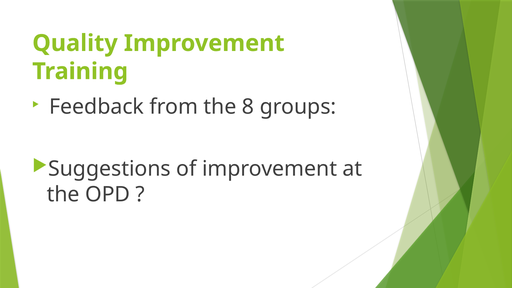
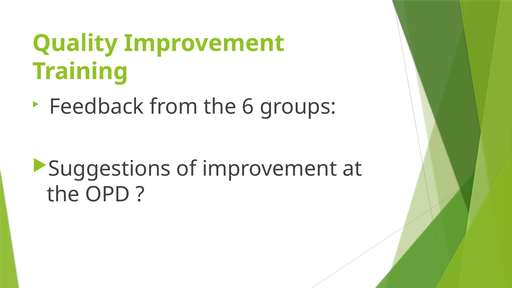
8: 8 -> 6
